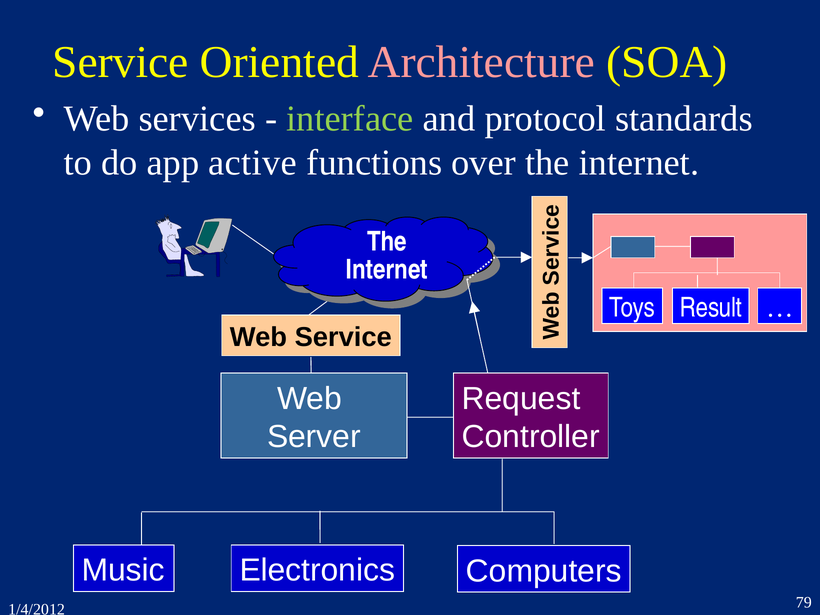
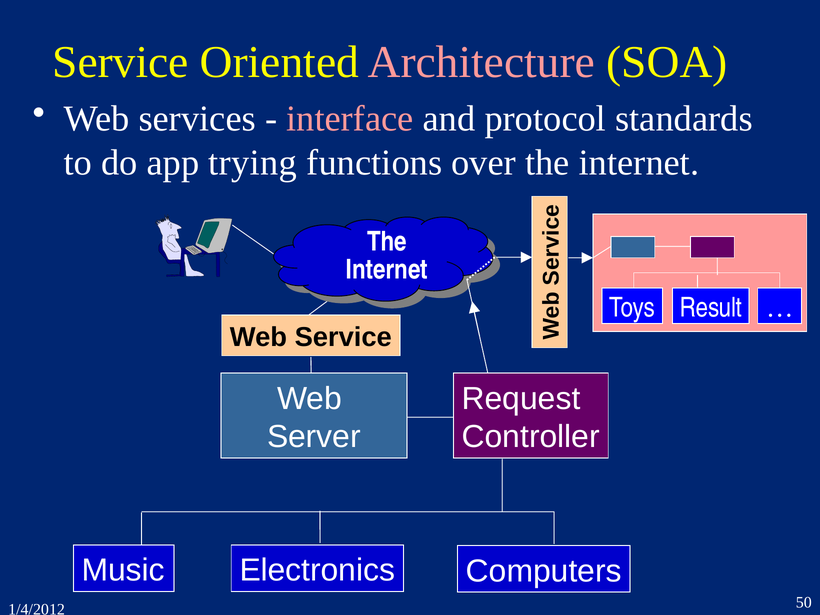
interface colour: light green -> pink
active: active -> trying
79: 79 -> 50
